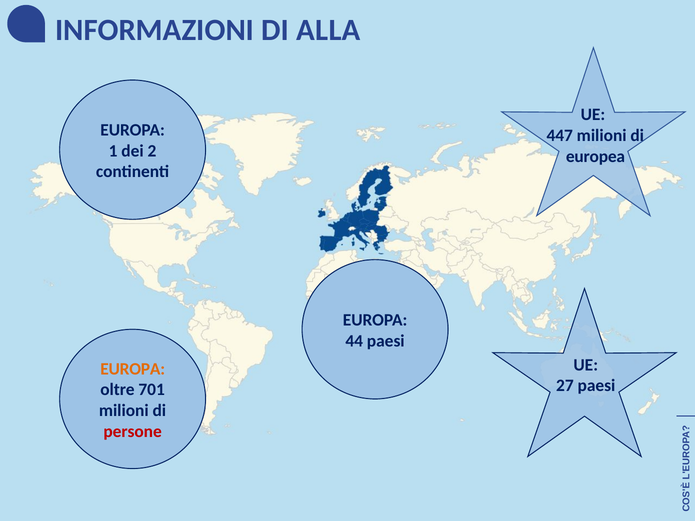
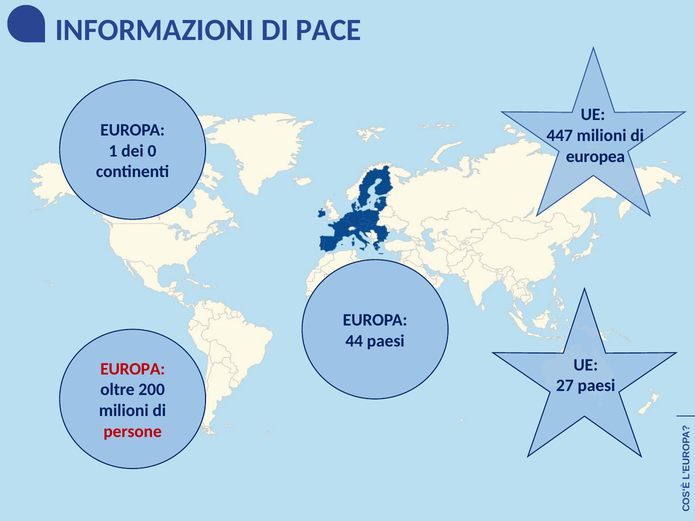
ALLA: ALLA -> PACE
2: 2 -> 0
EUROPA at (133, 369) colour: orange -> red
701: 701 -> 200
